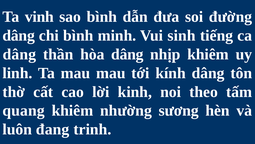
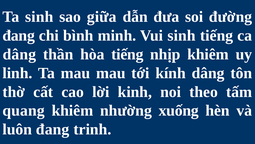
Ta vinh: vinh -> sinh
sao bình: bình -> giữa
dâng at (19, 35): dâng -> đang
hòa dâng: dâng -> tiếng
sương: sương -> xuống
